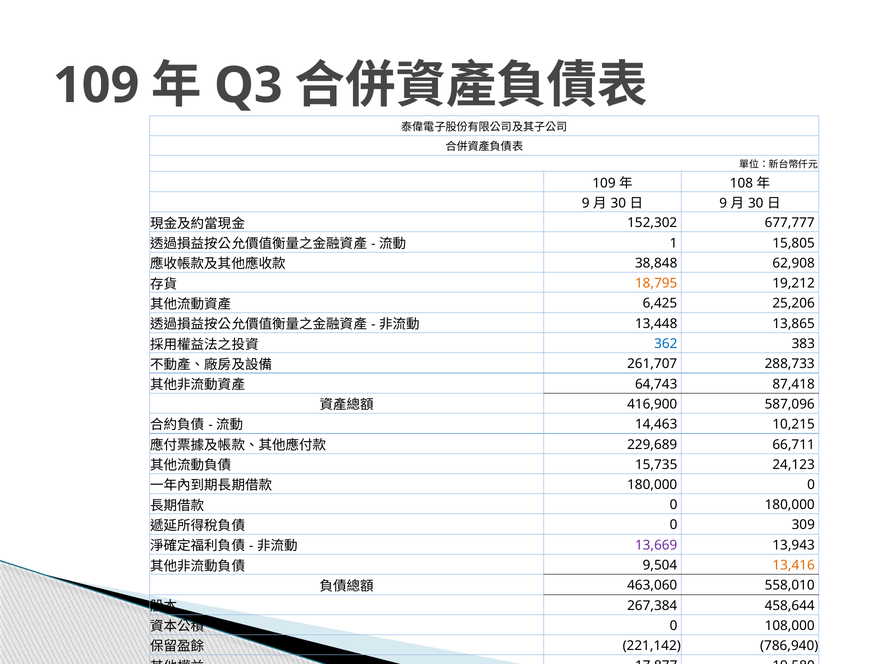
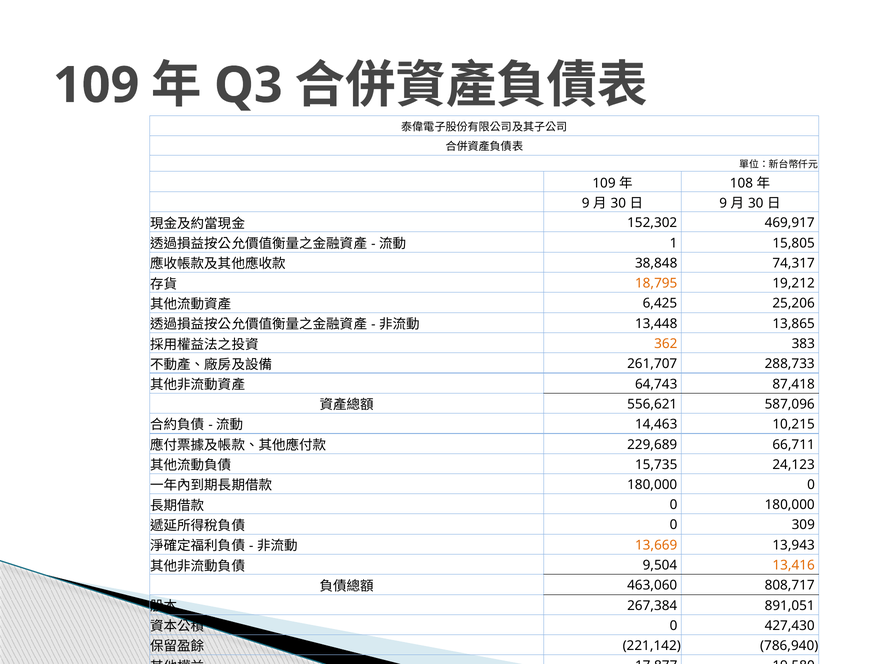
677,777: 677,777 -> 469,917
62,908: 62,908 -> 74,317
362 colour: blue -> orange
416,900: 416,900 -> 556,621
13,669 colour: purple -> orange
558,010: 558,010 -> 808,717
458,644: 458,644 -> 891,051
108,000: 108,000 -> 427,430
